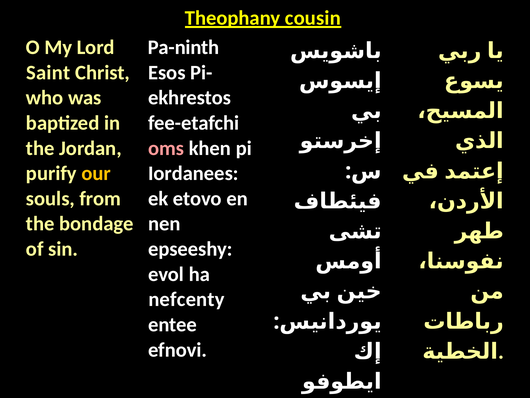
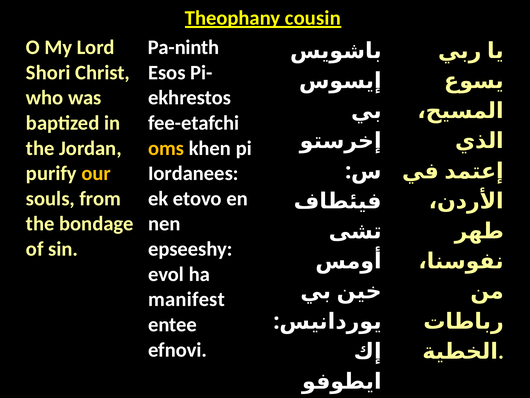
Saint: Saint -> Shori
oms colour: pink -> yellow
nefcenty: nefcenty -> manifest
